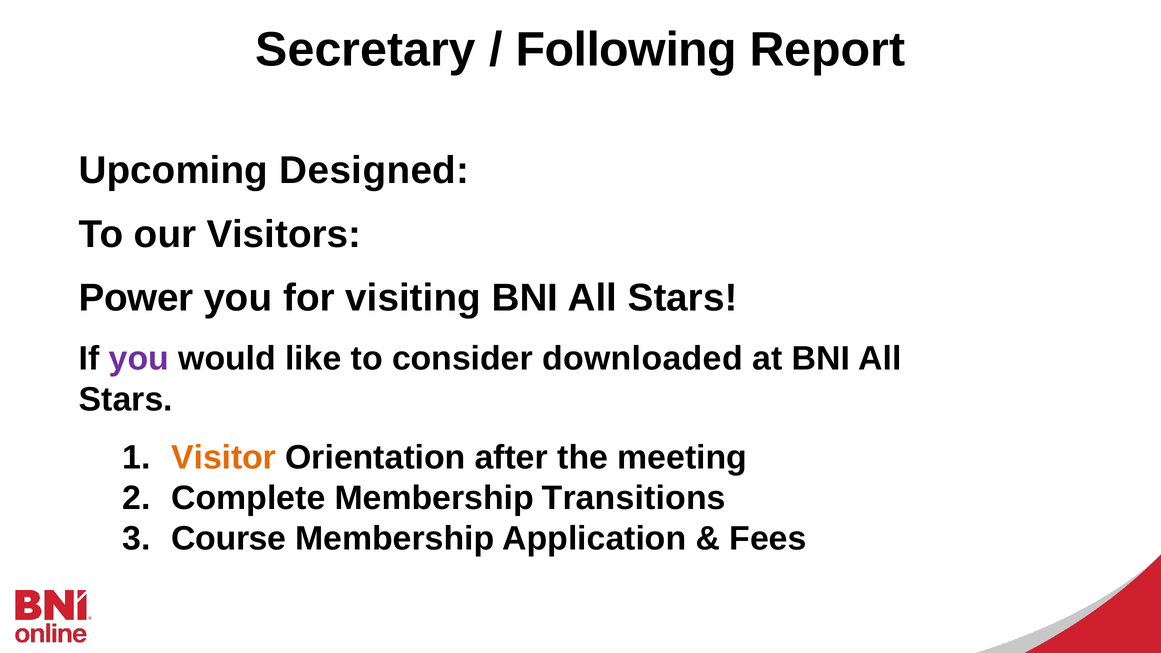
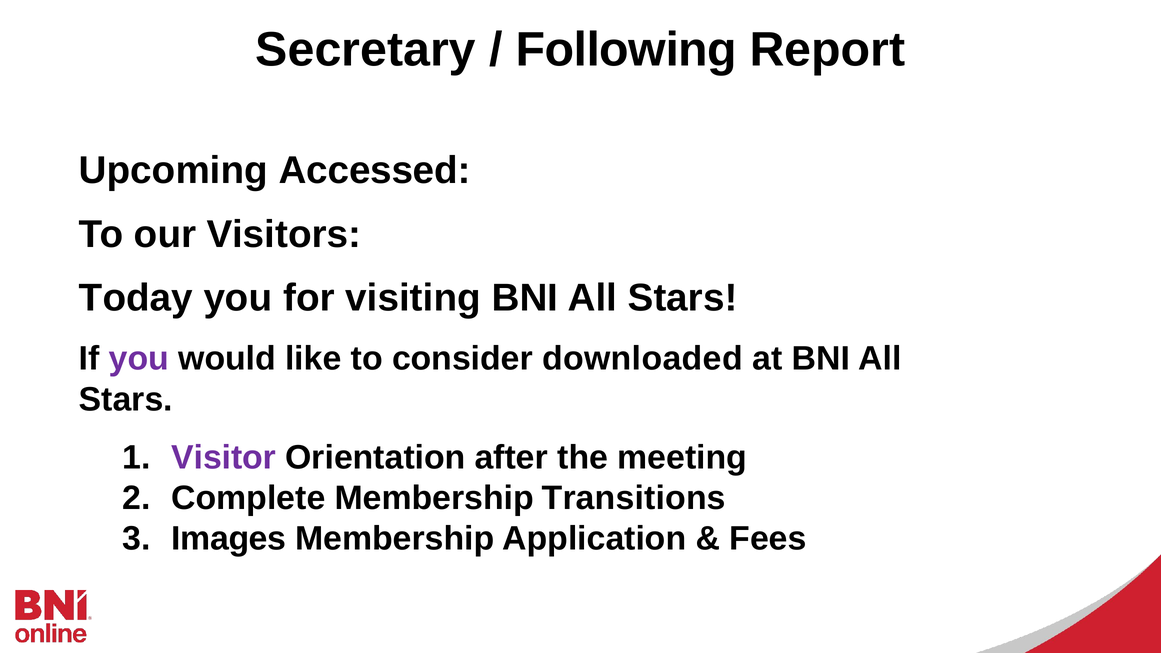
Designed: Designed -> Accessed
Power: Power -> Today
Visitor colour: orange -> purple
Course: Course -> Images
